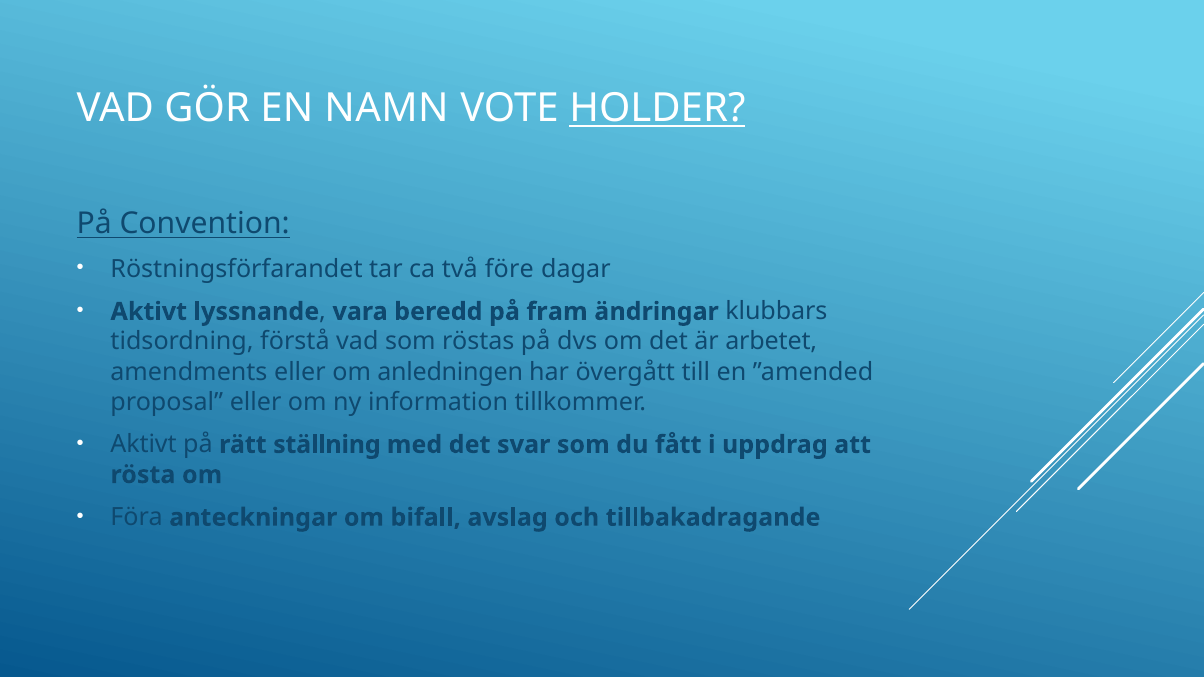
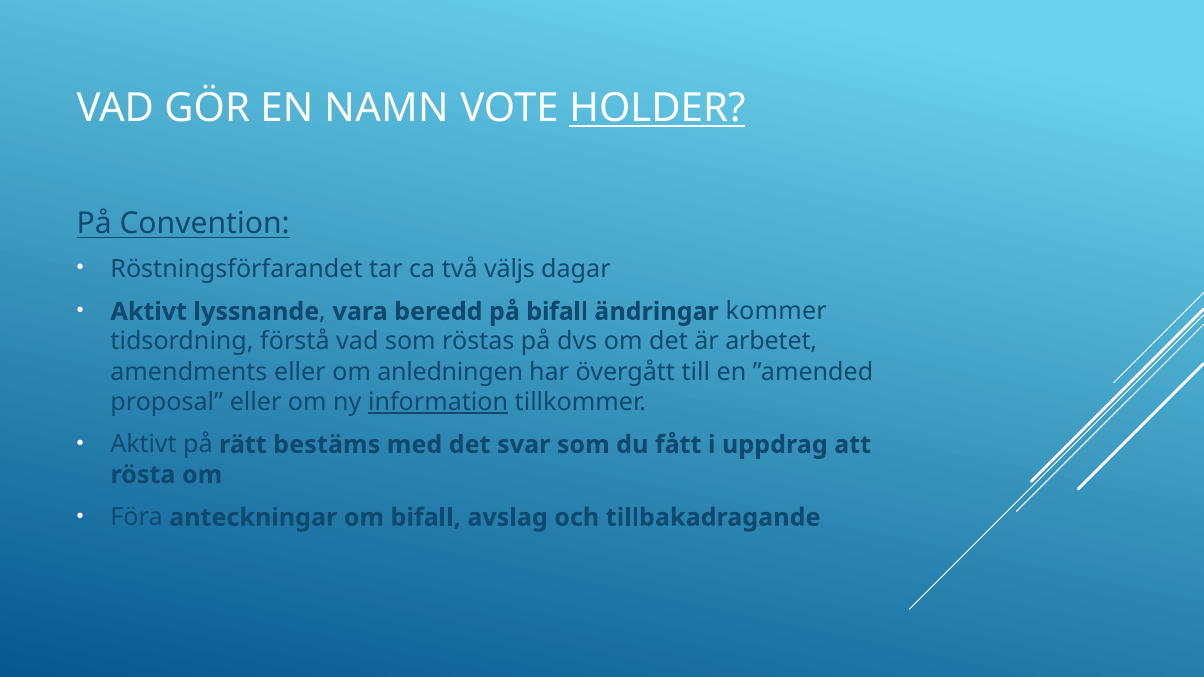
före: före -> väljs
på fram: fram -> bifall
klubbars: klubbars -> kommer
information underline: none -> present
ställning: ställning -> bestäms
